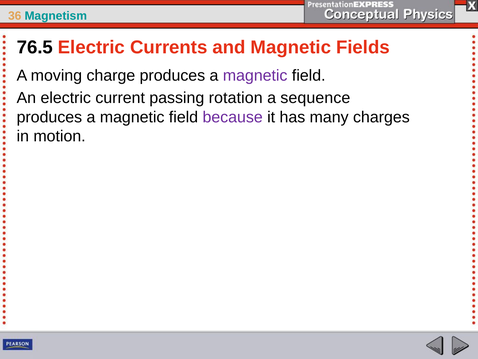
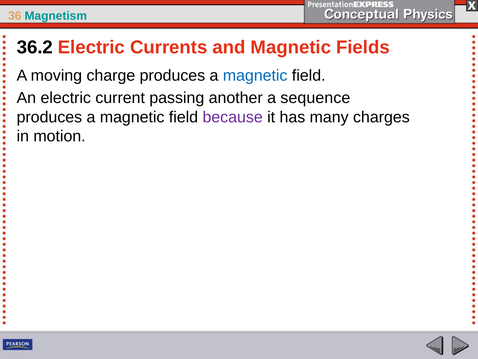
76.5: 76.5 -> 36.2
magnetic at (255, 76) colour: purple -> blue
rotation: rotation -> another
